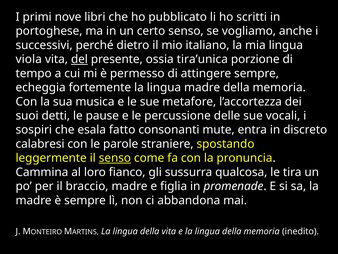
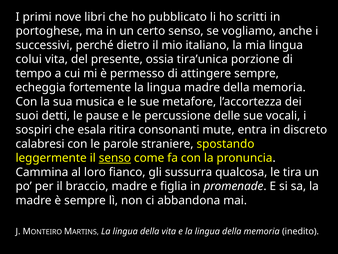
viola: viola -> colui
del underline: present -> none
fatto: fatto -> ritira
